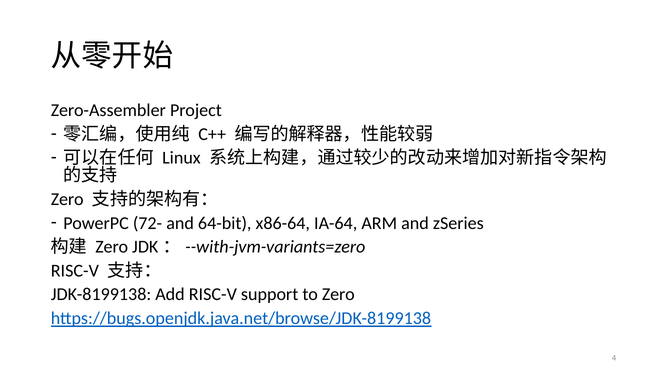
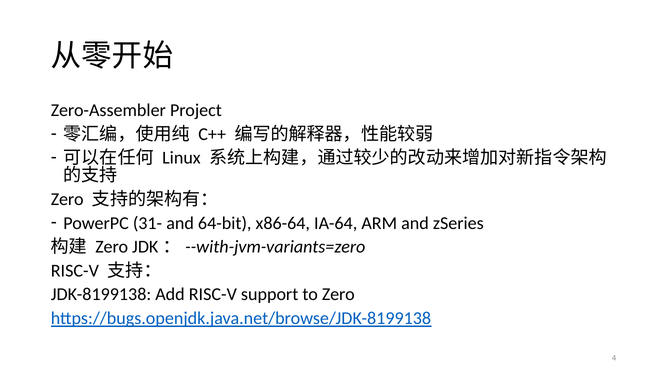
72-: 72- -> 31-
